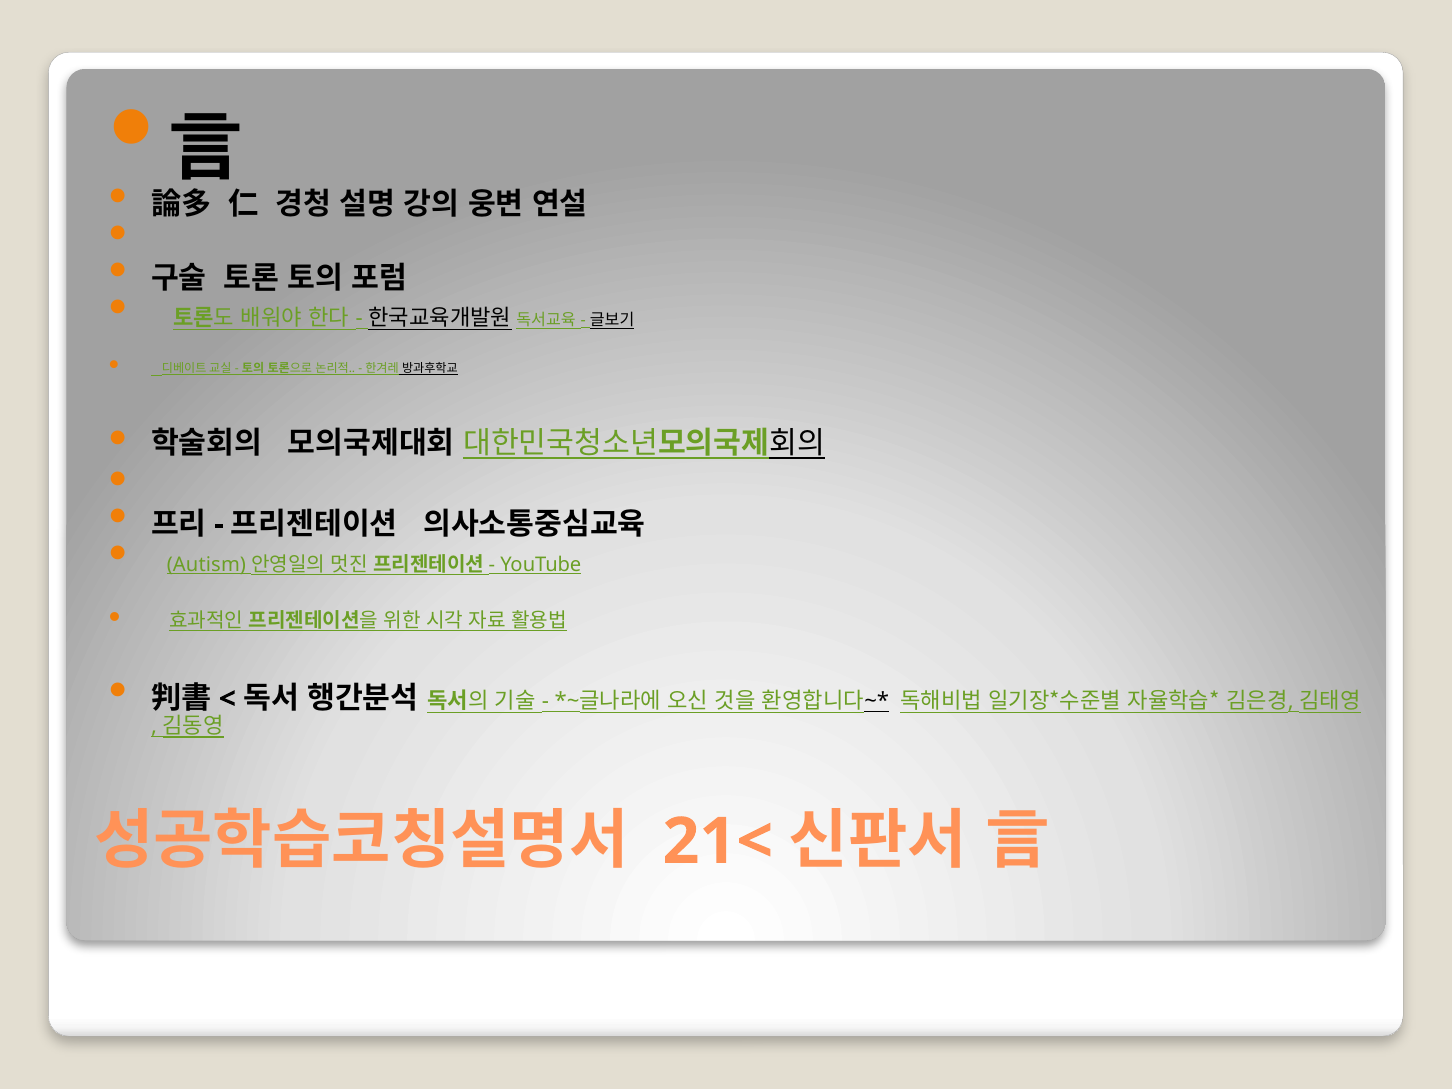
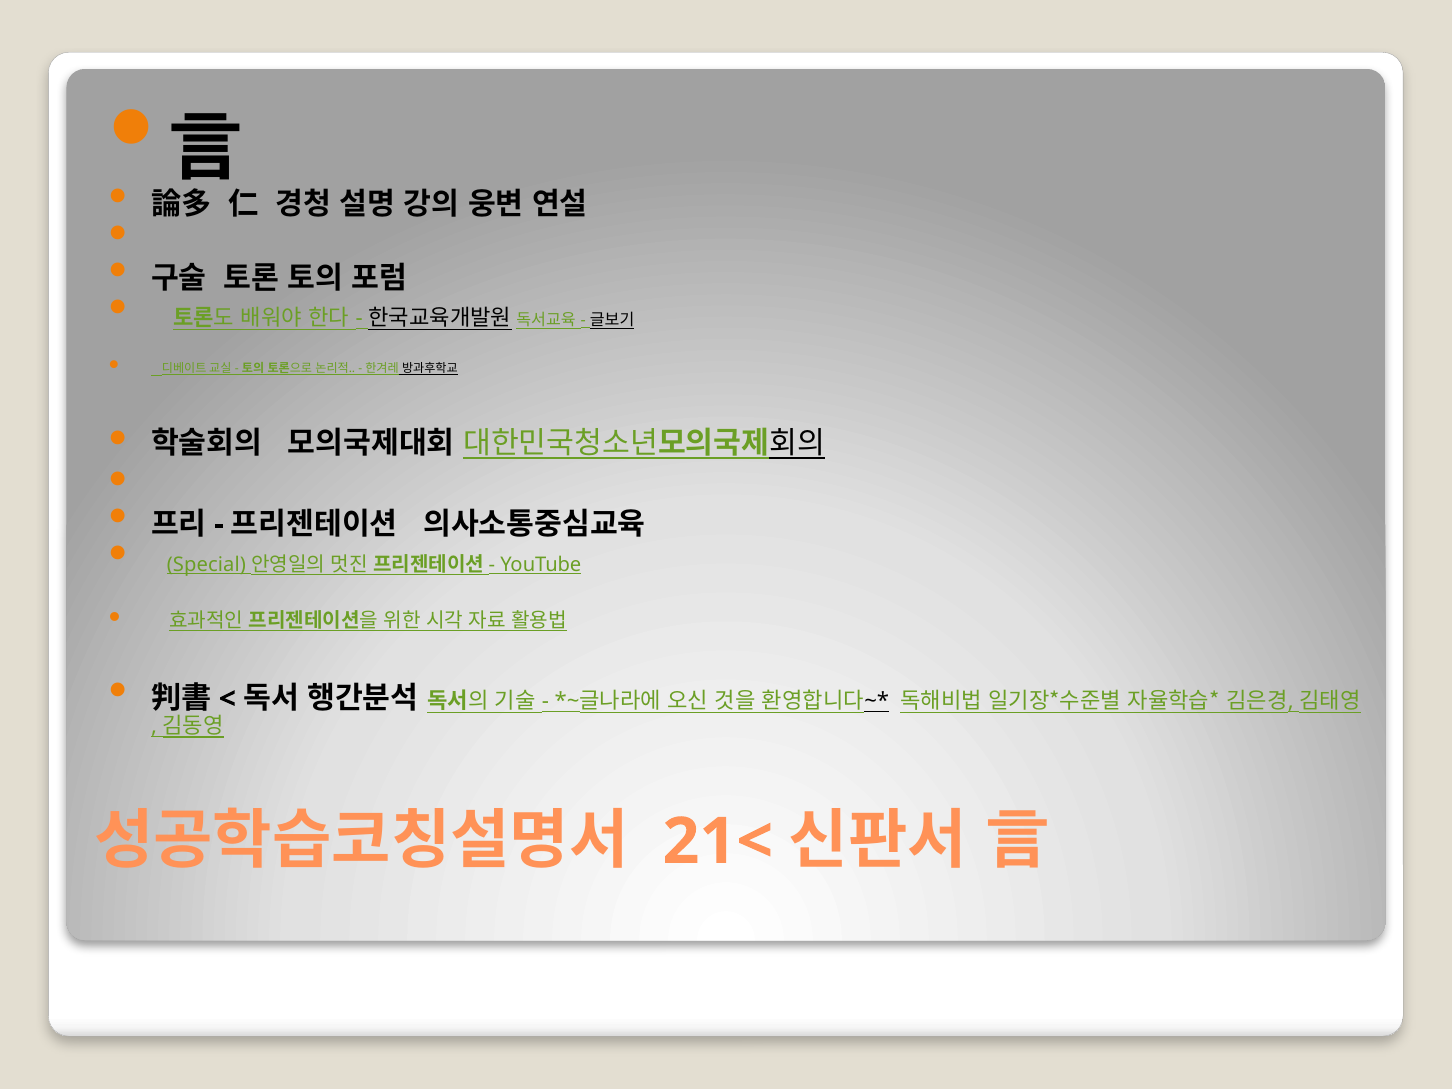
Autism: Autism -> Special
